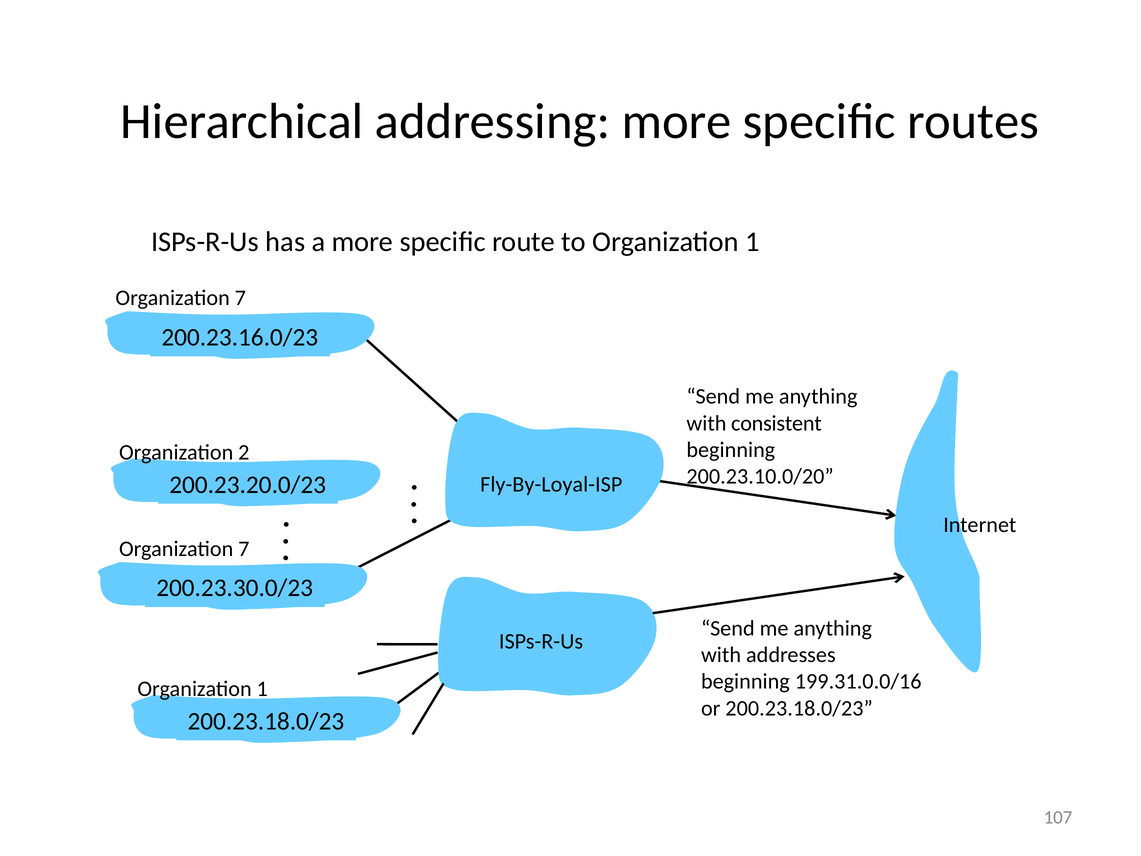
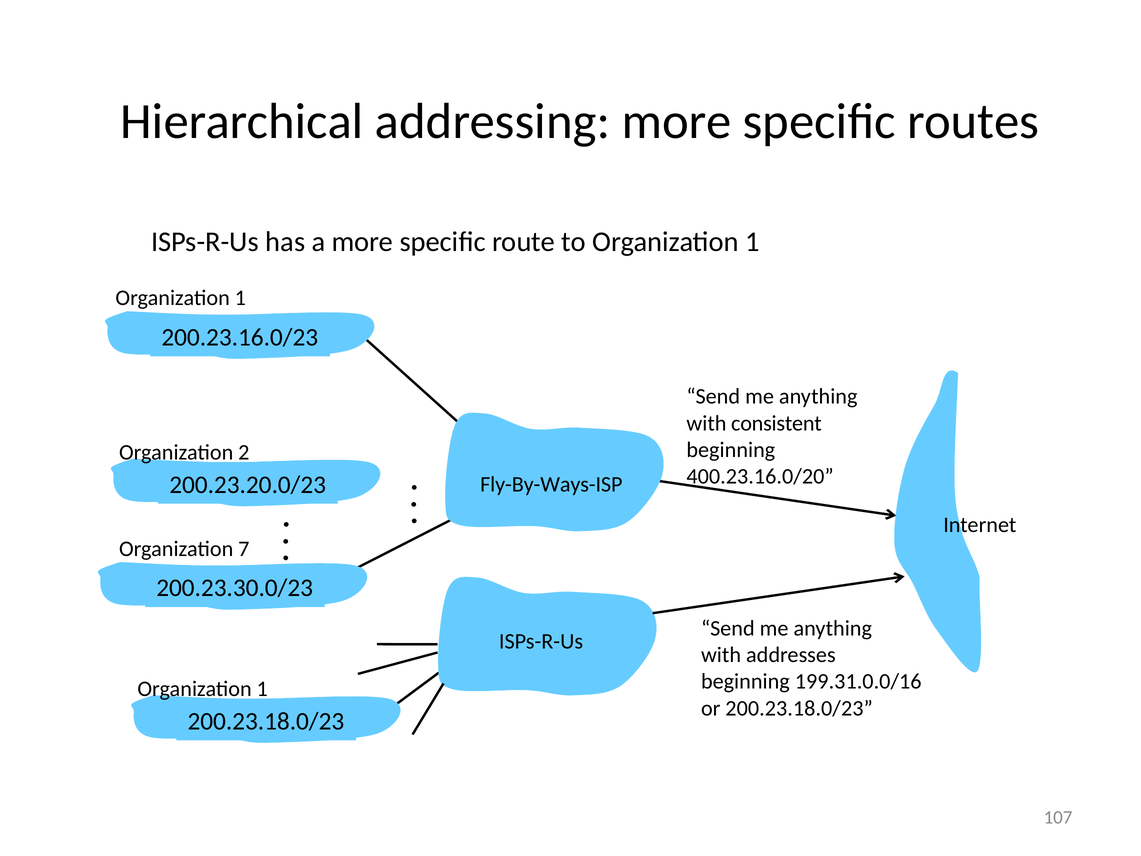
7 at (240, 298): 7 -> 1
200.23.10.0/20: 200.23.10.0/20 -> 400.23.16.0/20
Fly-By-Loyal-ISP: Fly-By-Loyal-ISP -> Fly-By-Ways-ISP
